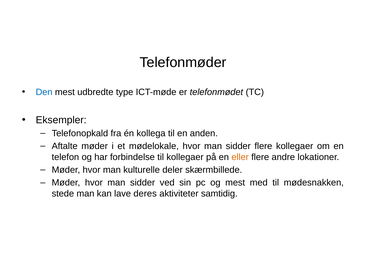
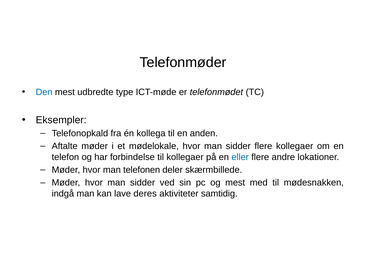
eller colour: orange -> blue
kulturelle: kulturelle -> telefonen
stede: stede -> indgå
